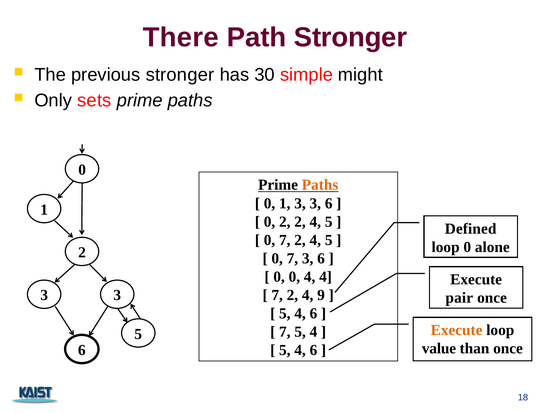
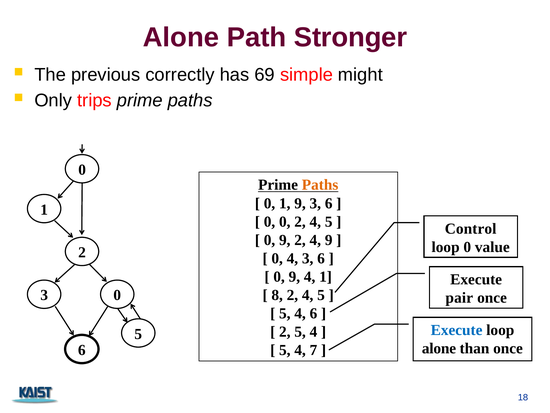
There at (181, 37): There -> Alone
previous stronger: stronger -> correctly
30: 30 -> 69
sets: sets -> trips
0 1 3: 3 -> 9
2 at (285, 221): 2 -> 0
Defined: Defined -> Control
7 at (285, 240): 7 -> 9
5 at (329, 240): 5 -> 9
alone: alone -> value
7 at (292, 258): 7 -> 4
0 at (294, 276): 0 -> 9
4 4: 4 -> 1
7 at (277, 295): 7 -> 8
9 at (321, 295): 9 -> 5
3 at (117, 295): 3 -> 0
Execute at (457, 330) colour: orange -> blue
7 at (285, 331): 7 -> 2
value at (439, 348): value -> alone
6 at (313, 350): 6 -> 7
